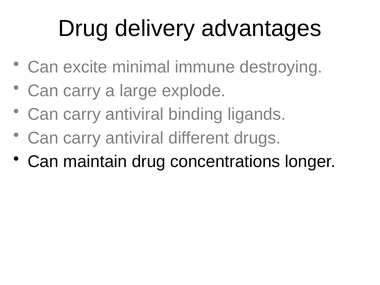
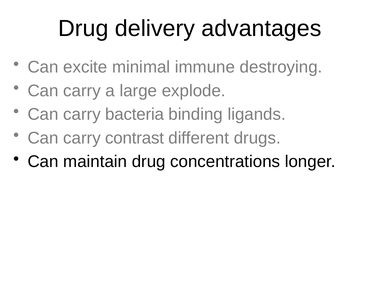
antiviral at (135, 114): antiviral -> bacteria
antiviral at (135, 138): antiviral -> contrast
